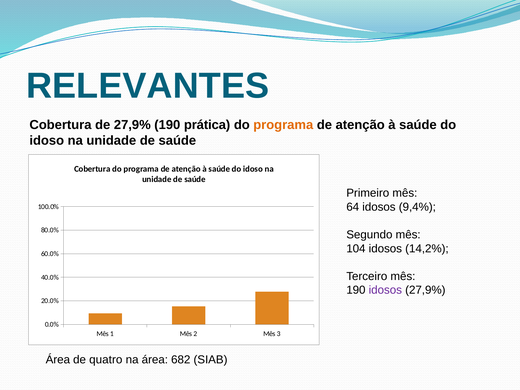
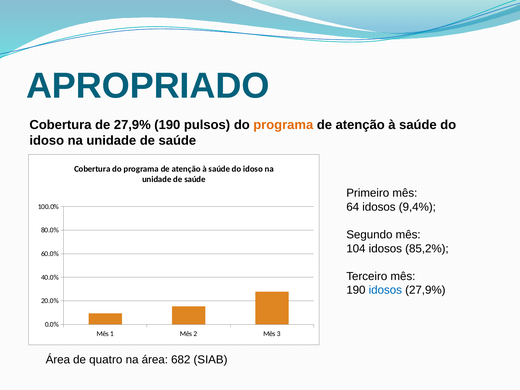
RELEVANTES: RELEVANTES -> APROPRIADO
prática: prática -> pulsos
14,2%: 14,2% -> 85,2%
idosos at (385, 290) colour: purple -> blue
